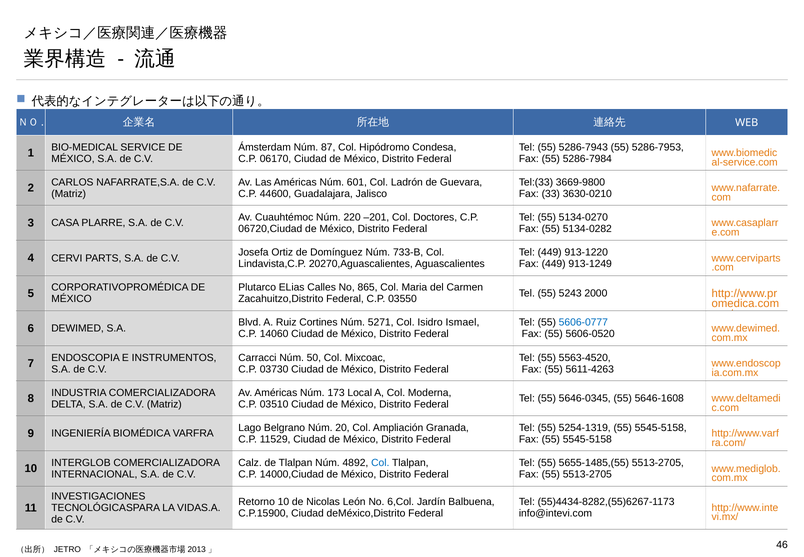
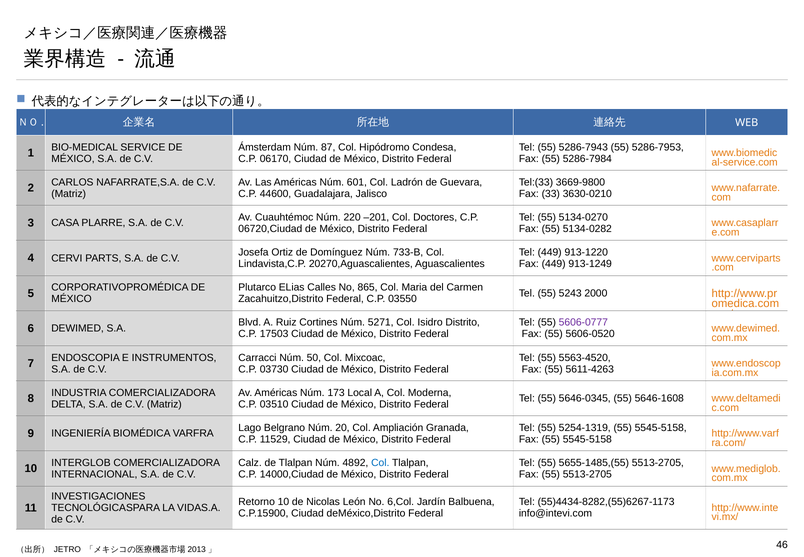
Isidro Ismael: Ismael -> Distrito
5606-0777 colour: blue -> purple
14060: 14060 -> 17503
